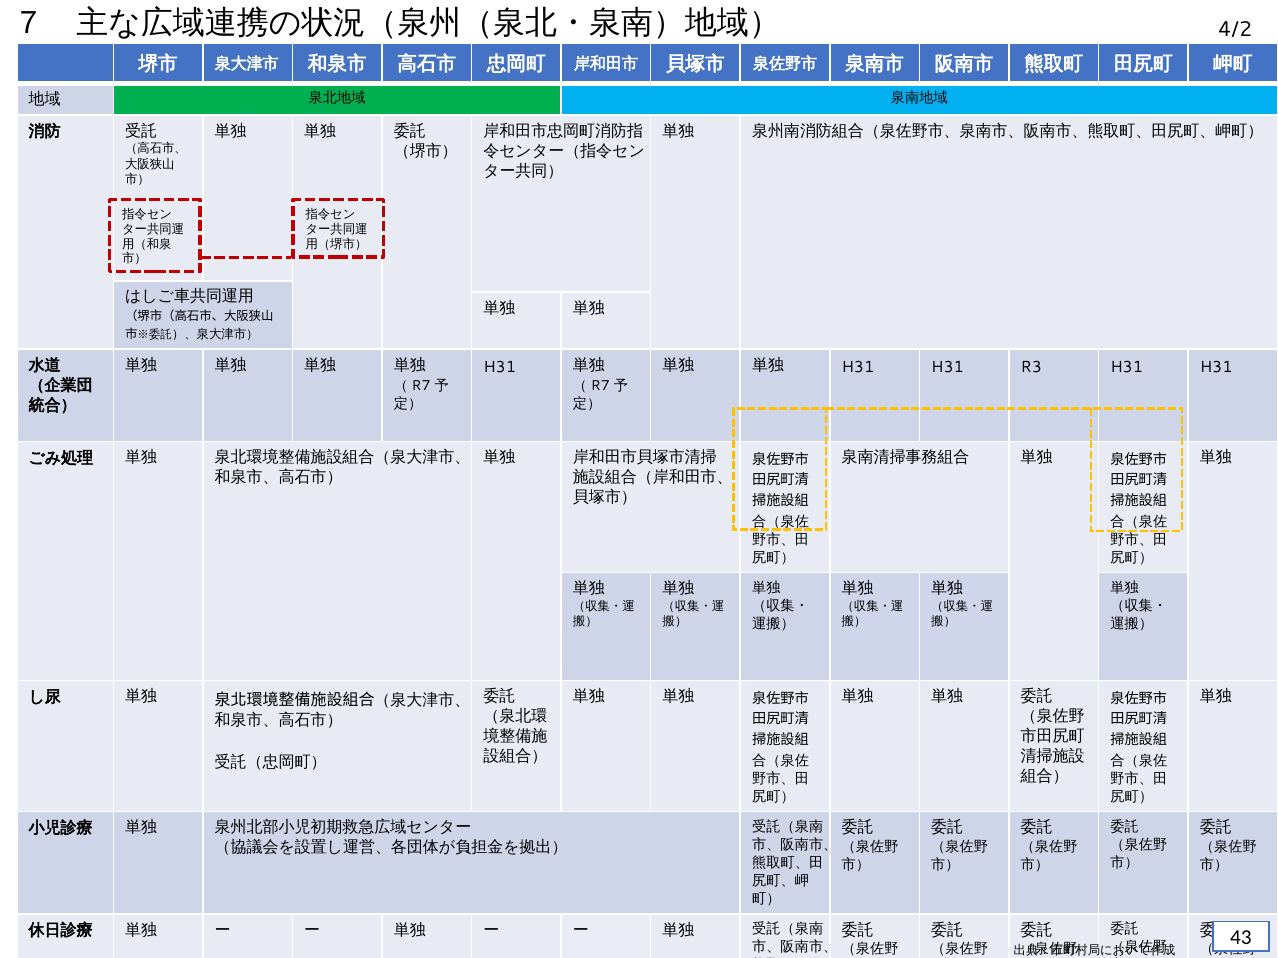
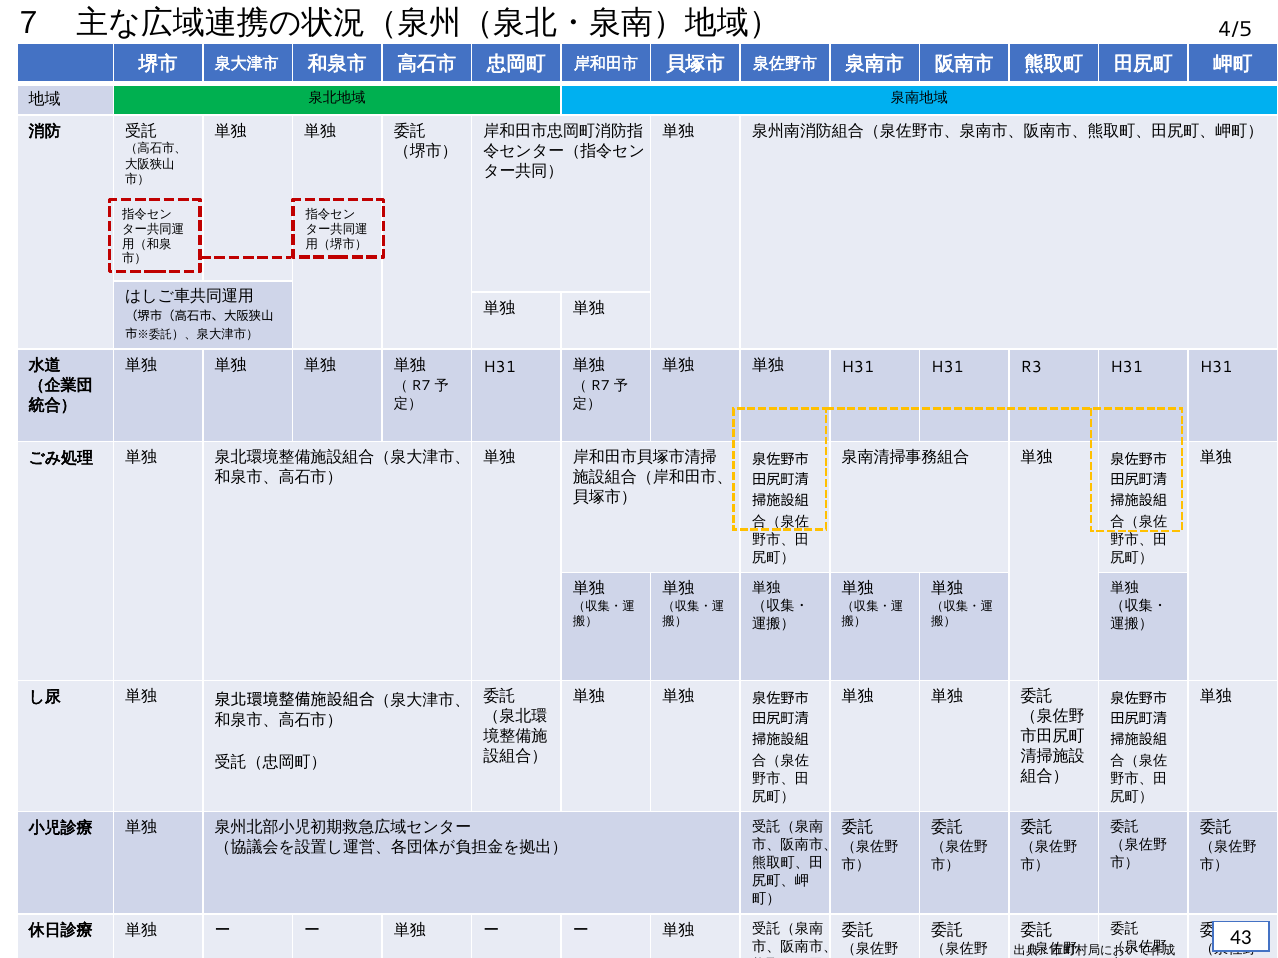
4/2: 4/2 -> 4/5
